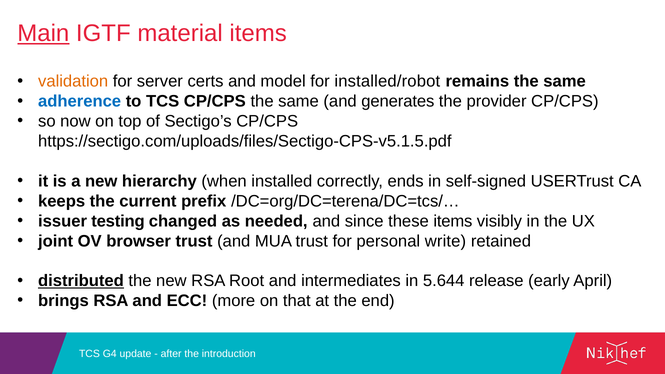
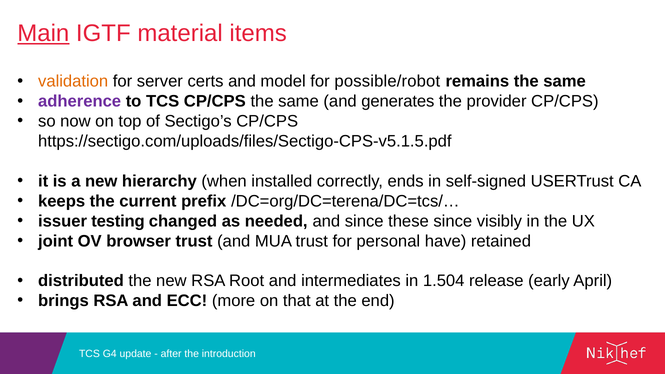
installed/robot: installed/robot -> possible/robot
adherence colour: blue -> purple
these items: items -> since
write: write -> have
distributed underline: present -> none
5.644: 5.644 -> 1.504
